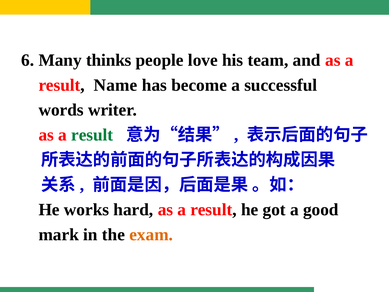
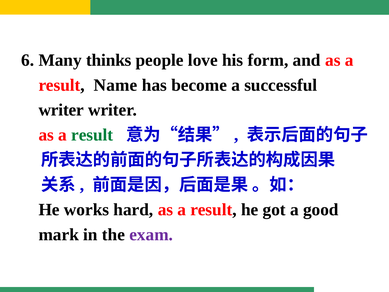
team: team -> form
words at (61, 110): words -> writer
exam colour: orange -> purple
